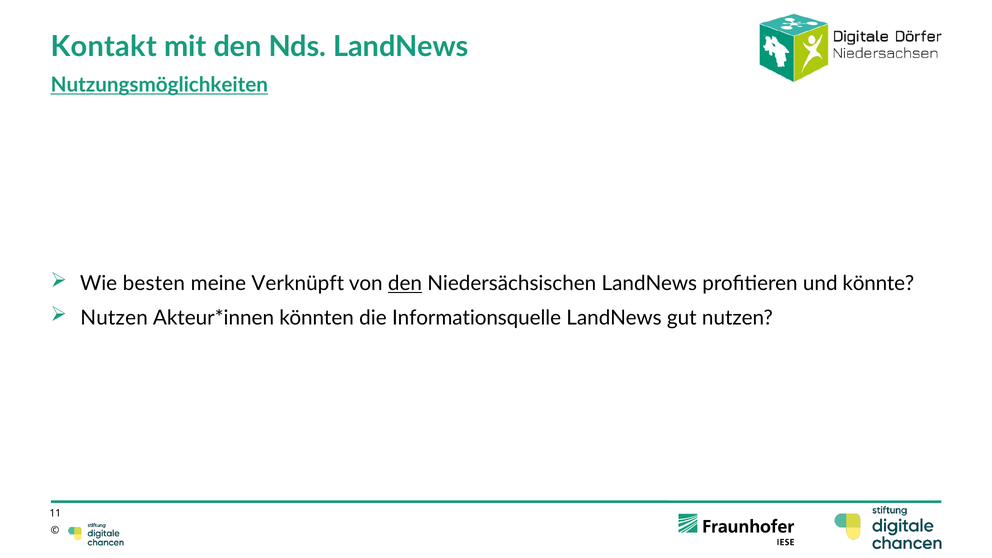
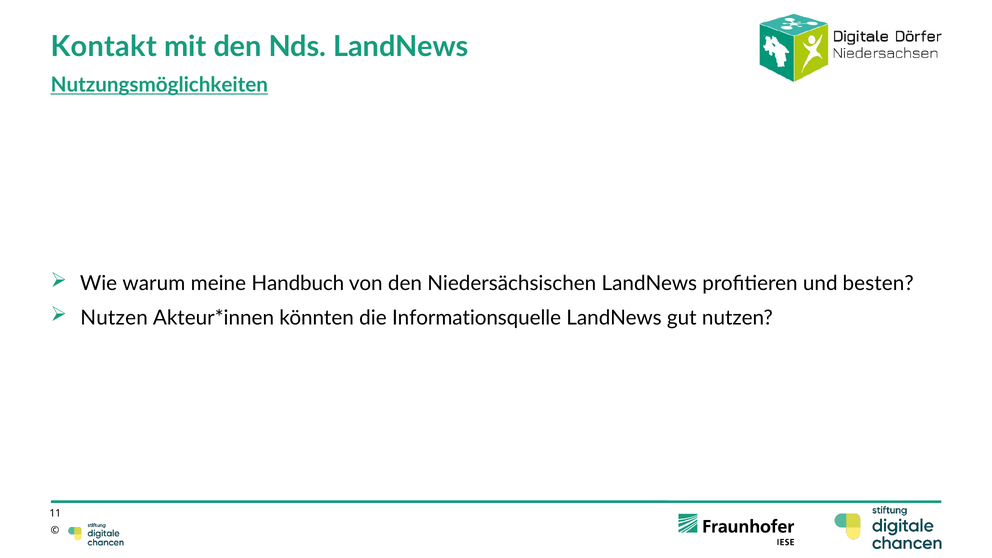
besten: besten -> warum
Verknüpft: Verknüpft -> Handbuch
den at (405, 284) underline: present -> none
könnte: könnte -> besten
